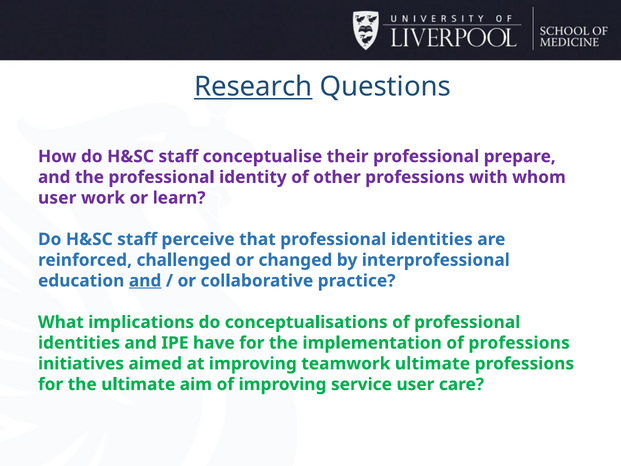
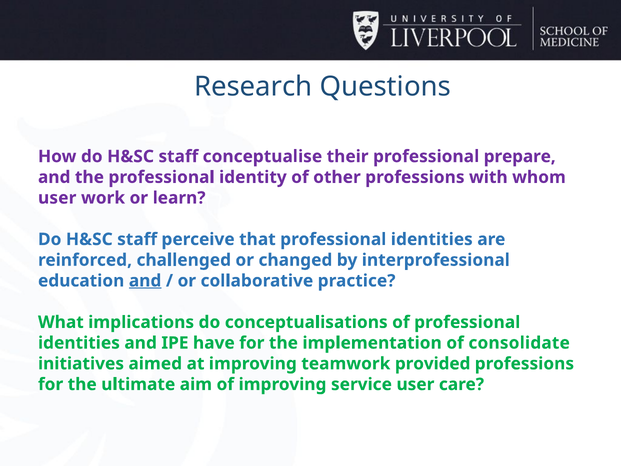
Research underline: present -> none
of professions: professions -> consolidate
teamwork ultimate: ultimate -> provided
